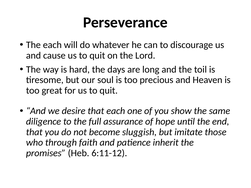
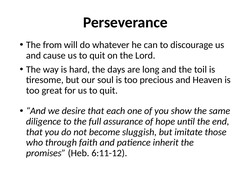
The each: each -> from
